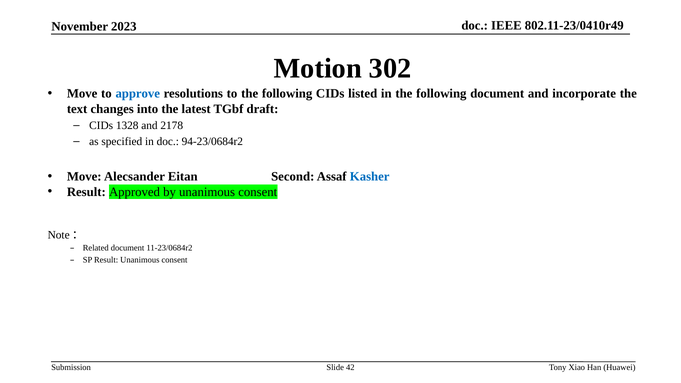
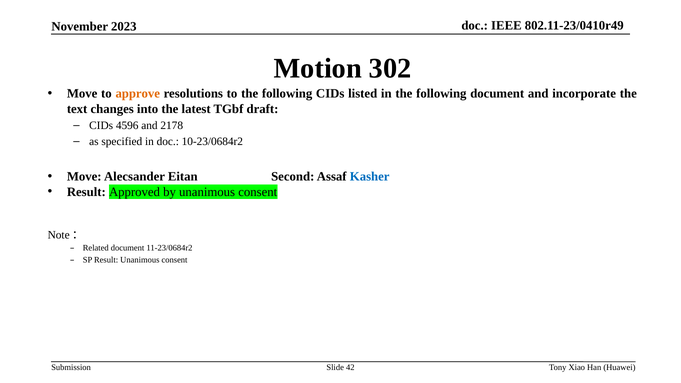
approve colour: blue -> orange
1328: 1328 -> 4596
94-23/0684r2: 94-23/0684r2 -> 10-23/0684r2
